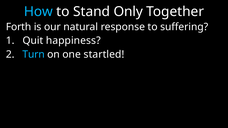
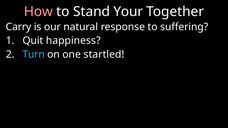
How colour: light blue -> pink
Only: Only -> Your
Forth: Forth -> Carry
